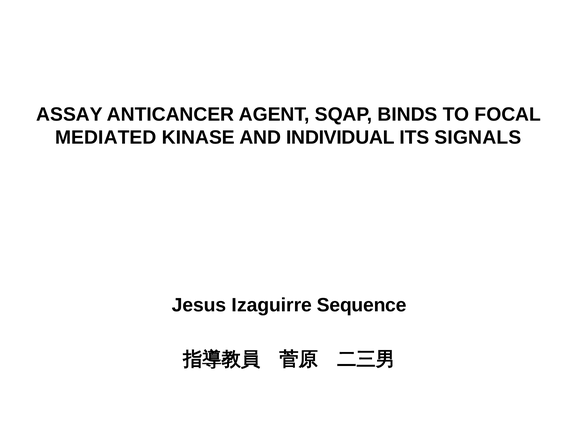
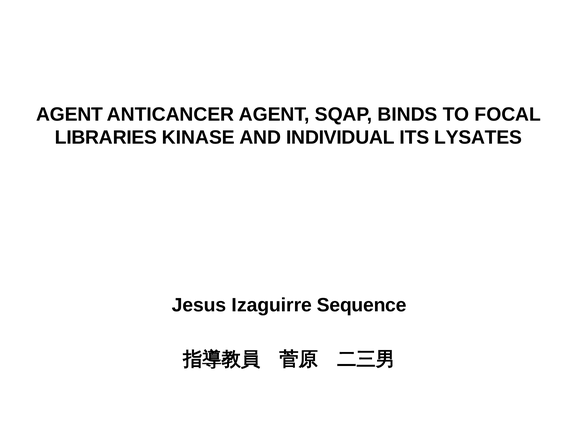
ASSAY at (69, 114): ASSAY -> AGENT
MEDIATED: MEDIATED -> LIBRARIES
SIGNALS: SIGNALS -> LYSATES
